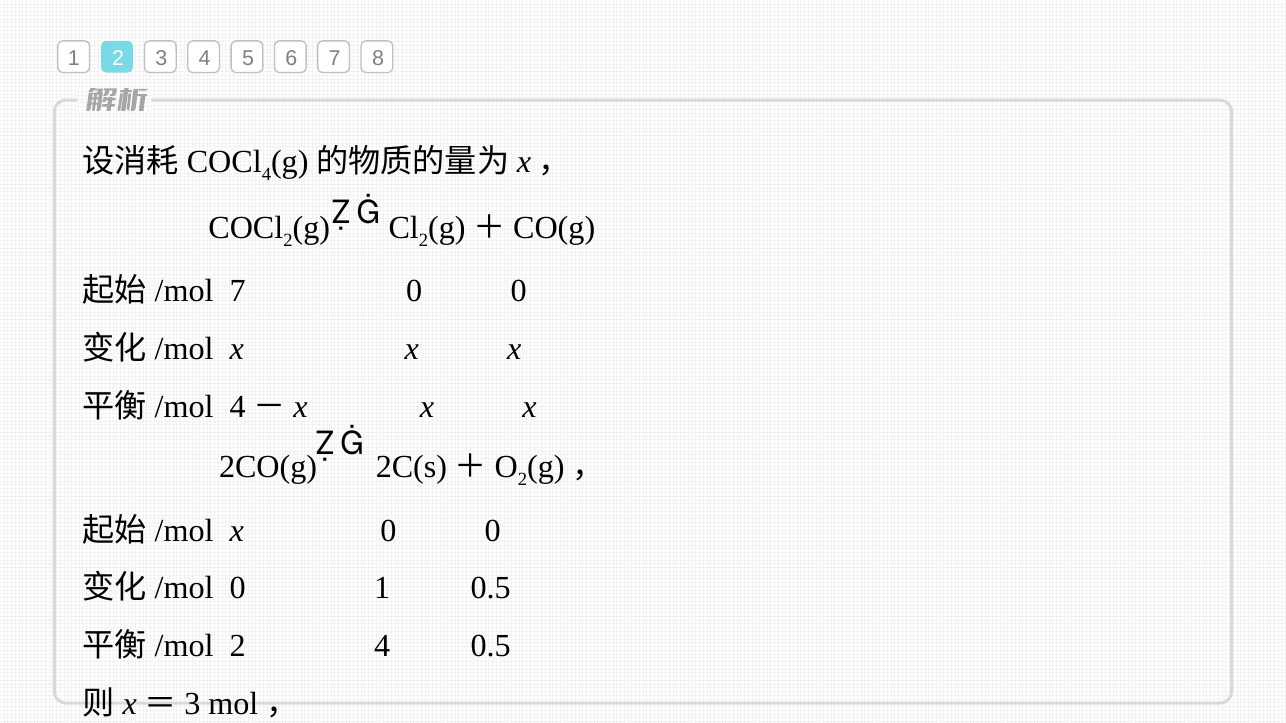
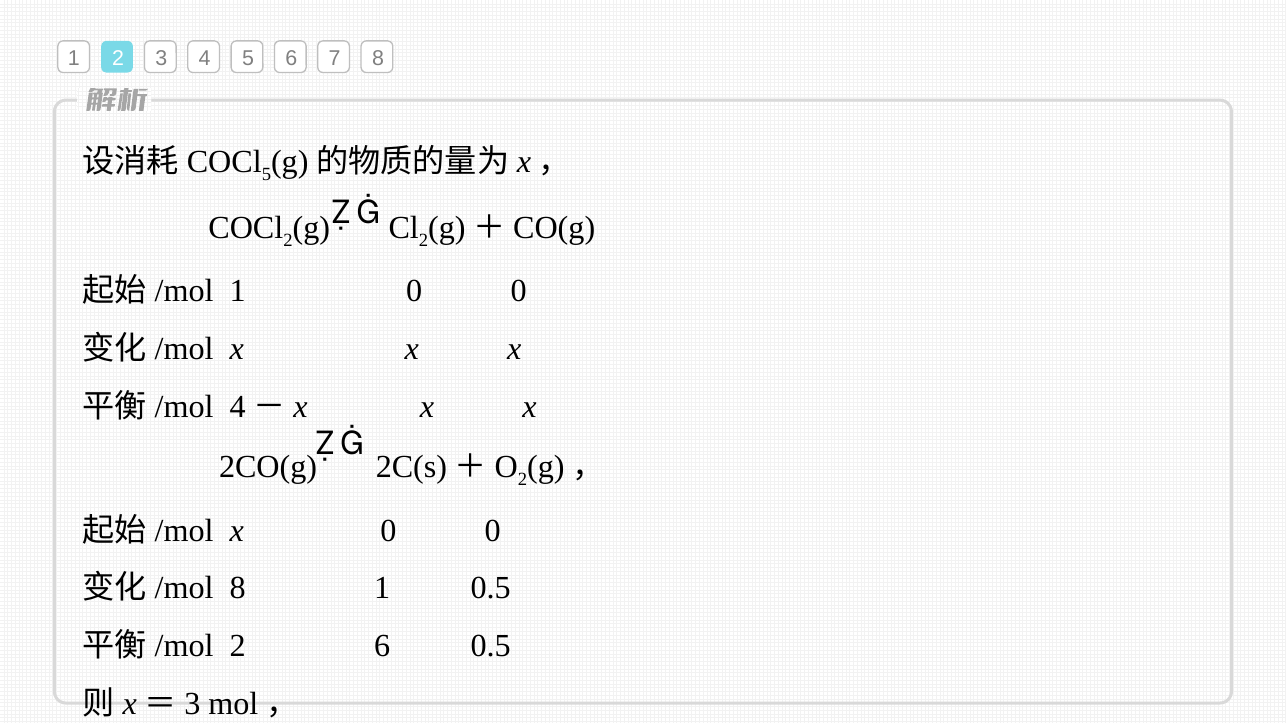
4 at (266, 175): 4 -> 5
7 at (238, 291): 7 -> 1
0 at (238, 589): 0 -> 8
2 4: 4 -> 6
